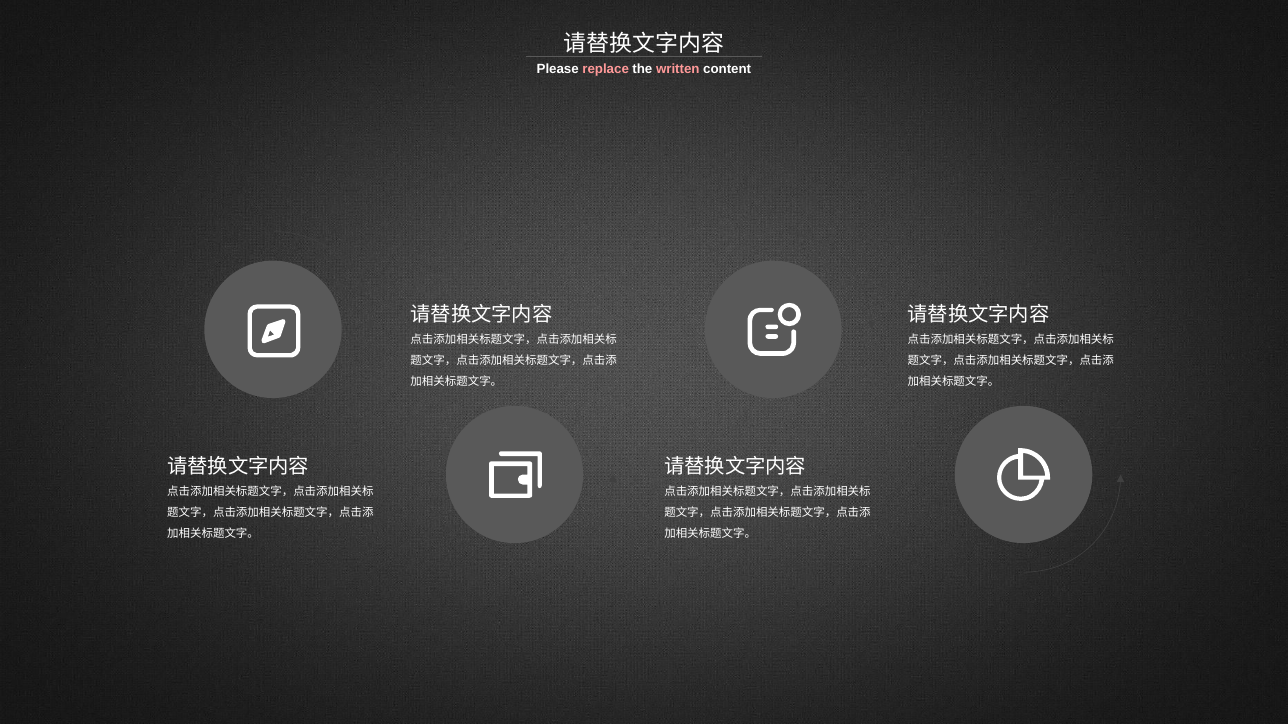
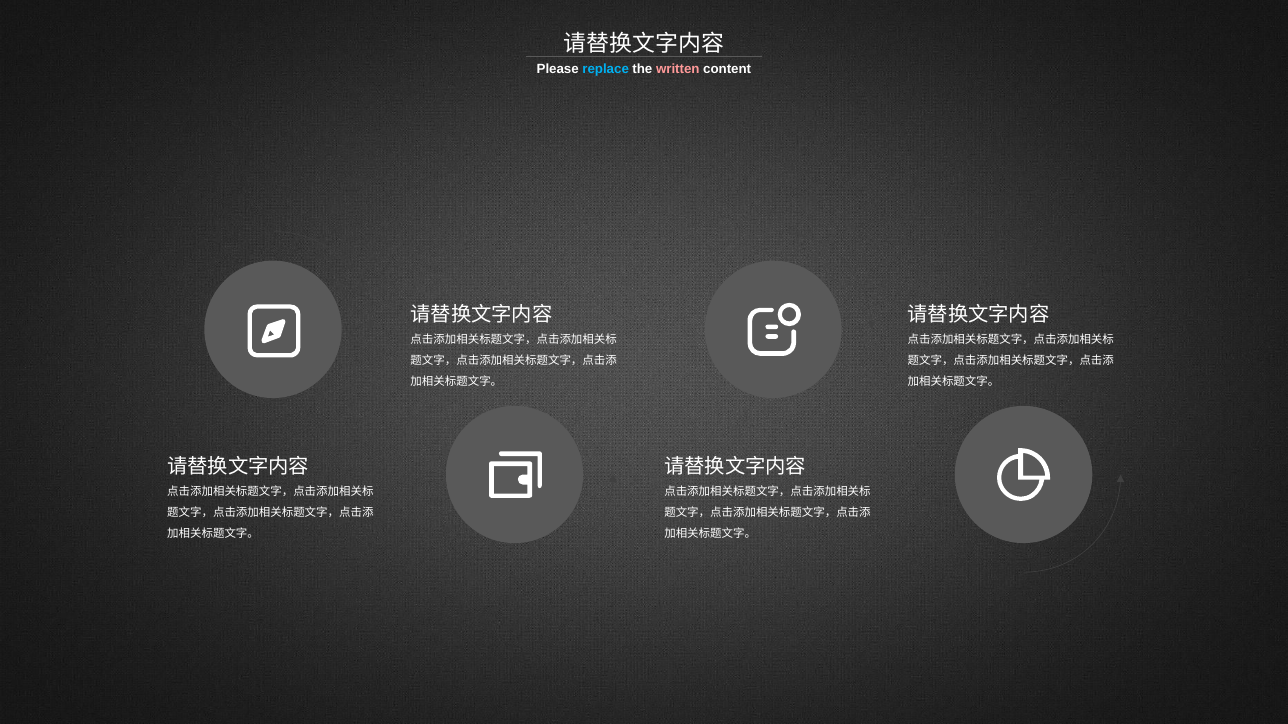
replace colour: pink -> light blue
